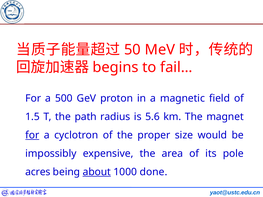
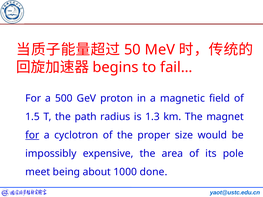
5.6: 5.6 -> 1.3
acres: acres -> meet
about underline: present -> none
